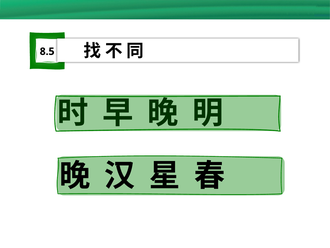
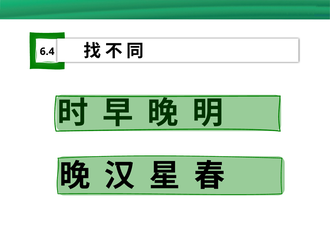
8.5: 8.5 -> 6.4
